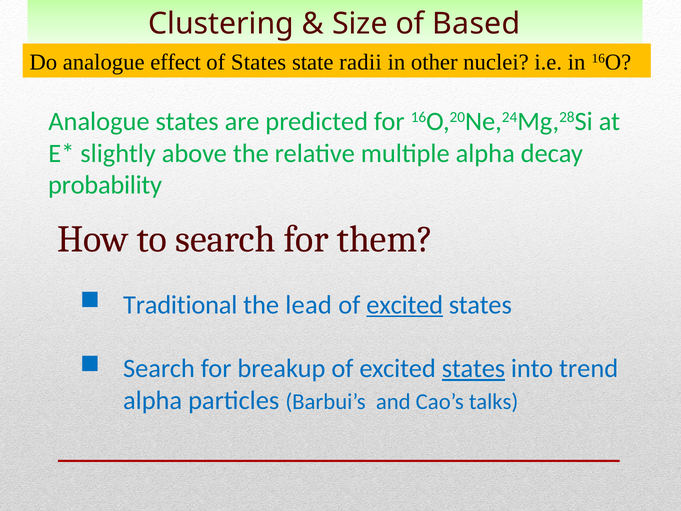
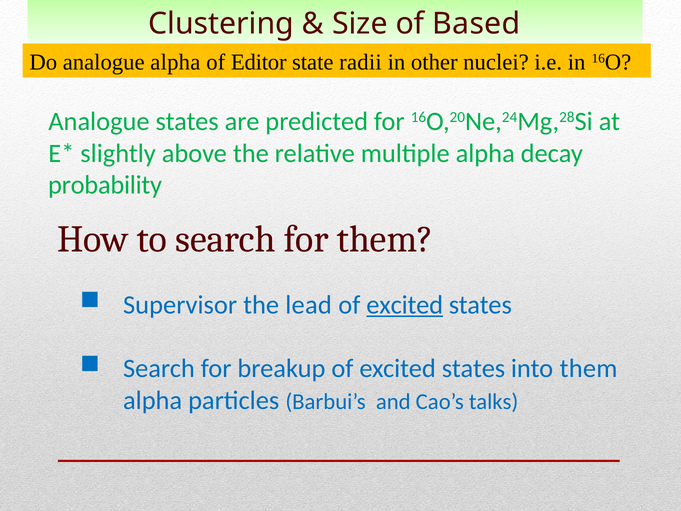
analogue effect: effect -> alpha
of States: States -> Editor
Traditional: Traditional -> Supervisor
states at (473, 368) underline: present -> none
into trend: trend -> them
